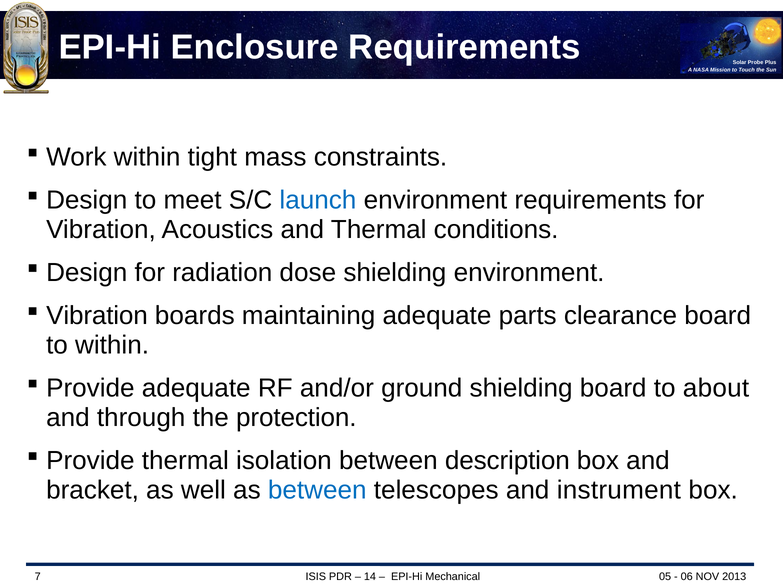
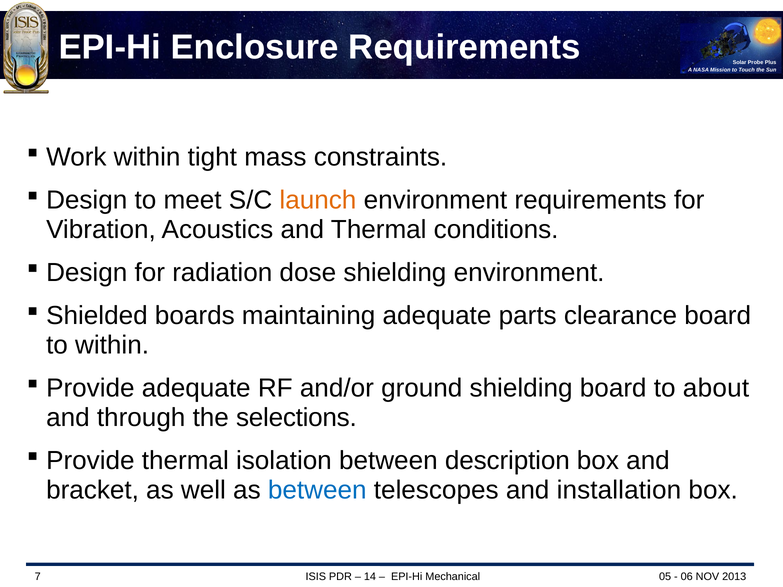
launch colour: blue -> orange
Vibration at (97, 316): Vibration -> Shielded
protection: protection -> selections
instrument: instrument -> installation
